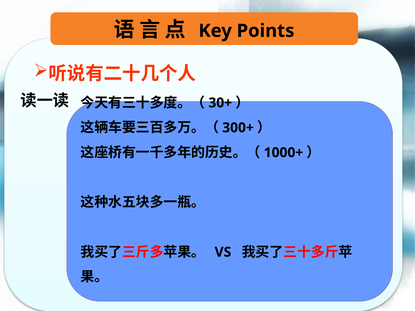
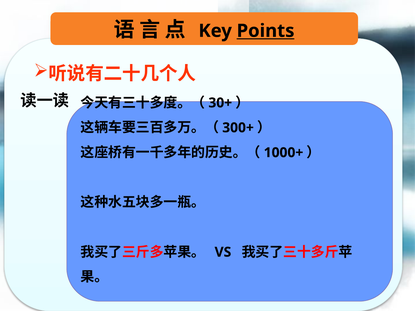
Points underline: none -> present
